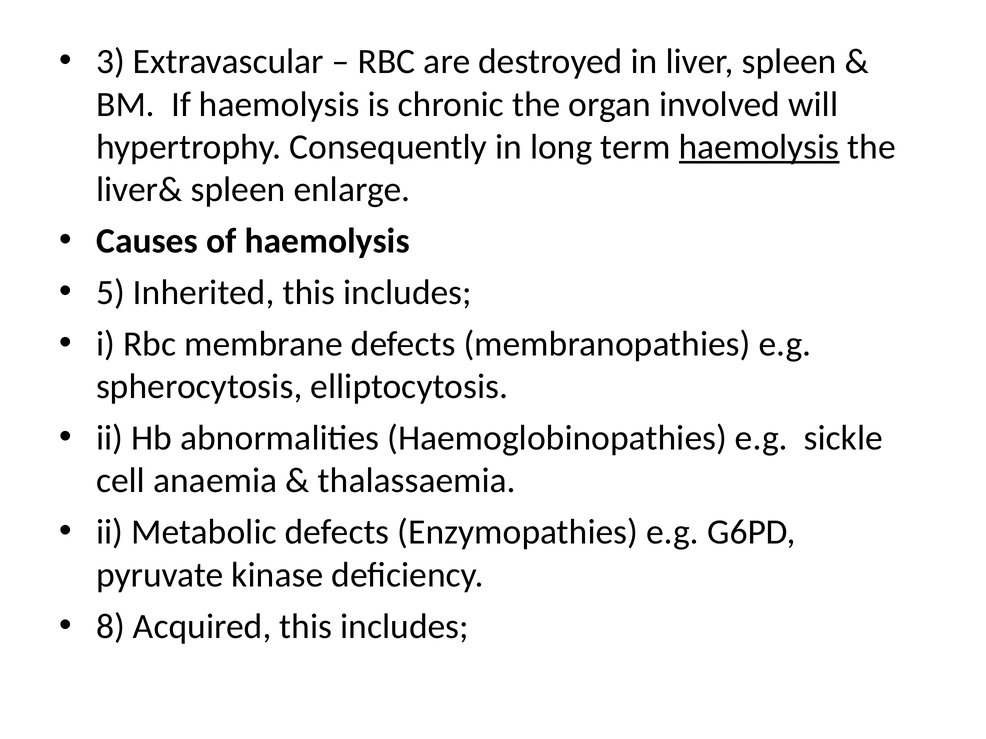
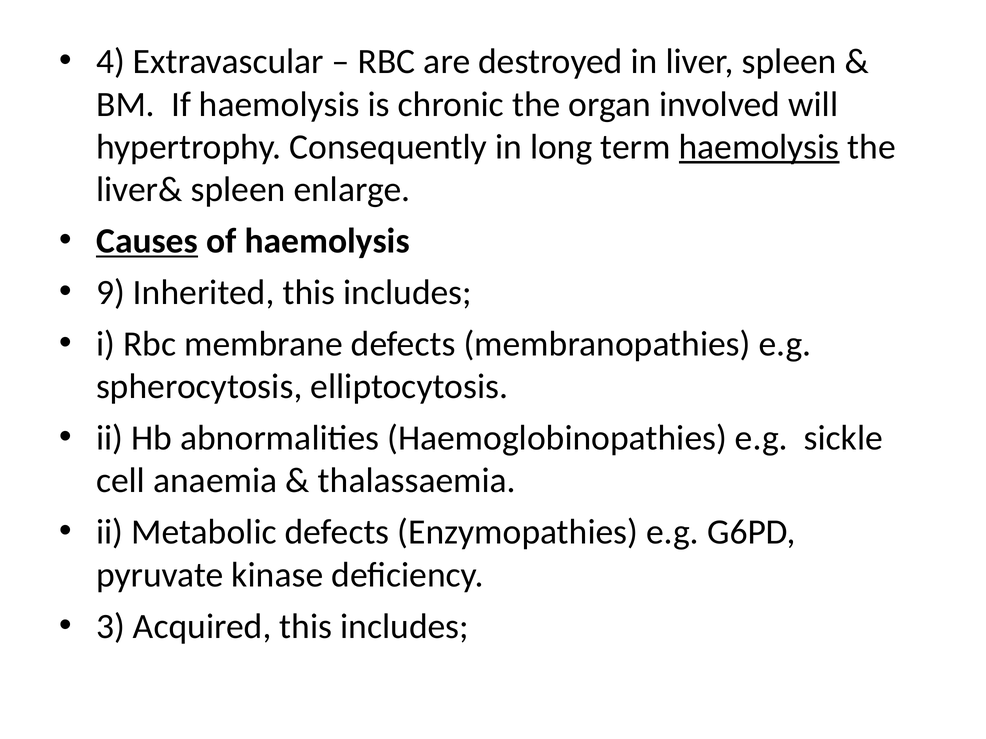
3: 3 -> 4
Causes underline: none -> present
5: 5 -> 9
8: 8 -> 3
